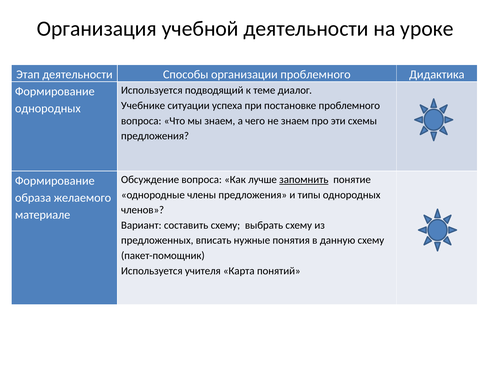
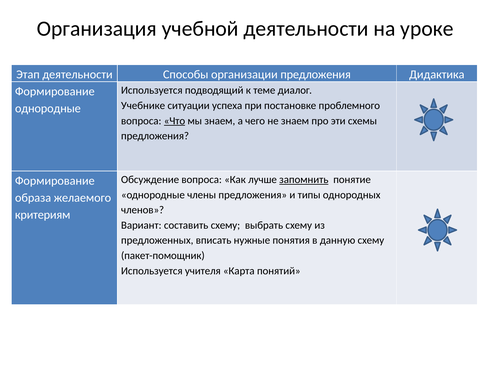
организации проблемного: проблемного -> предложения
однородных at (48, 109): однородных -> однородные
Что underline: none -> present
материале: материале -> критериям
